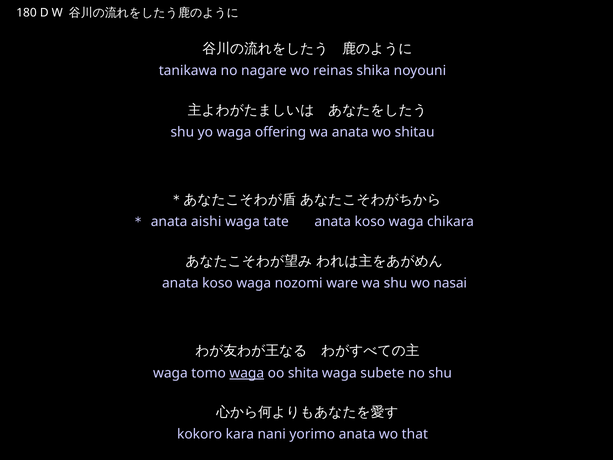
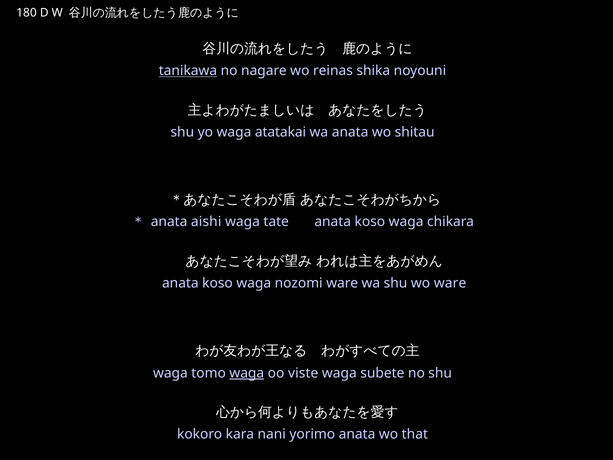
tanikawa underline: none -> present
offering: offering -> atatakai
wo nasai: nasai -> ware
shita: shita -> viste
